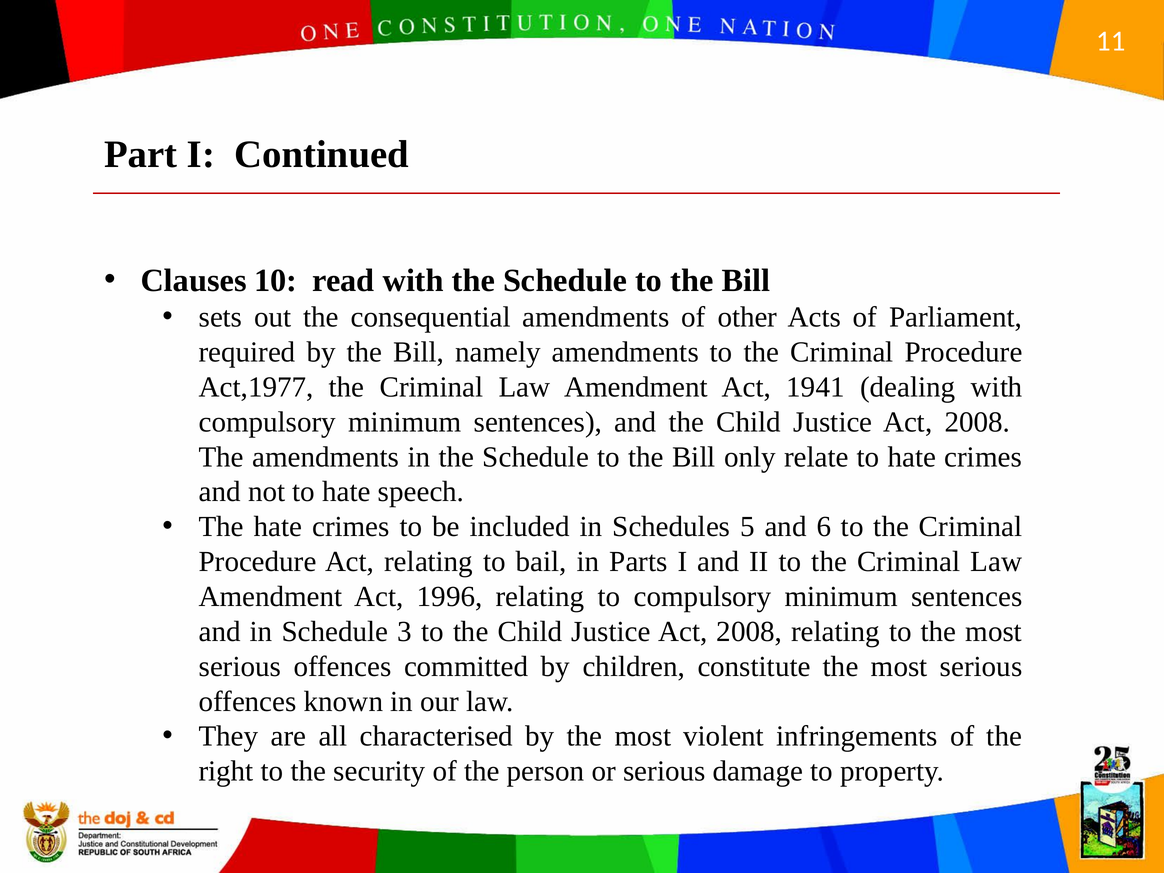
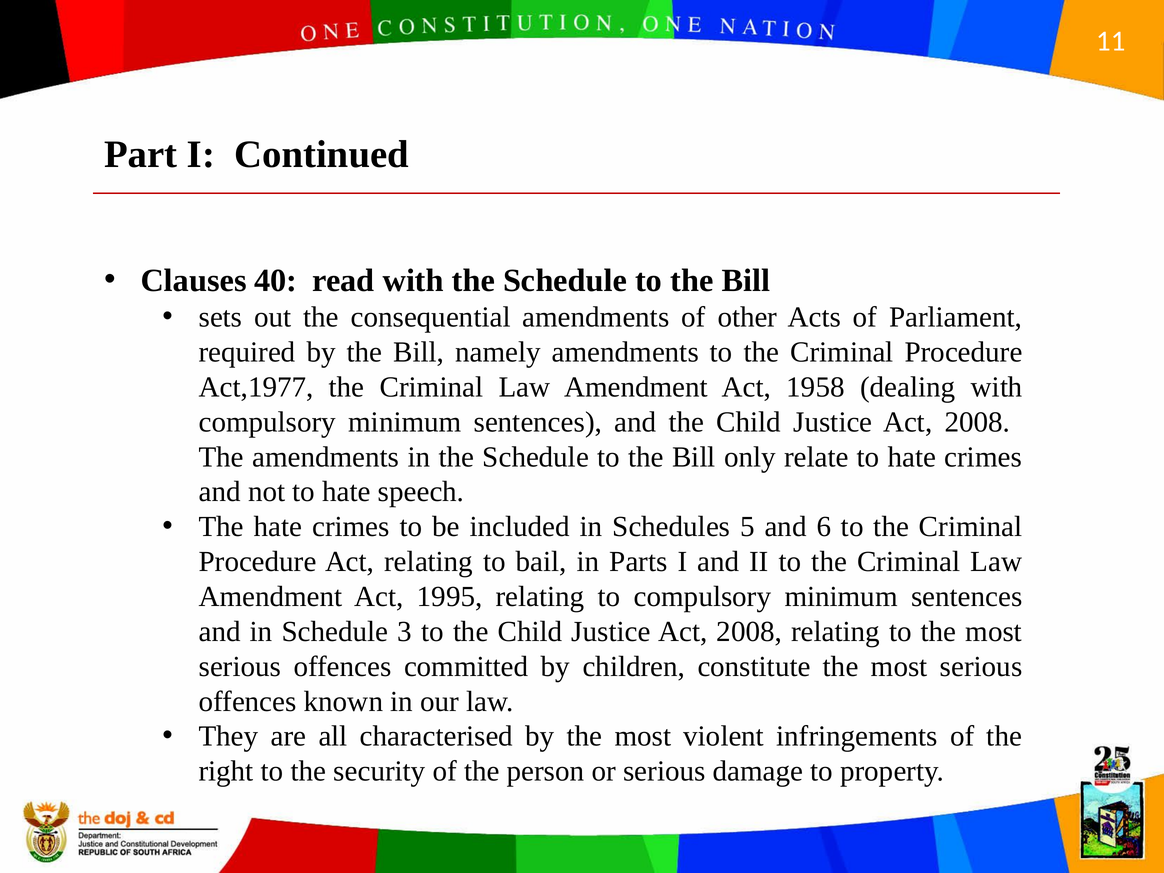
10: 10 -> 40
1941: 1941 -> 1958
1996: 1996 -> 1995
